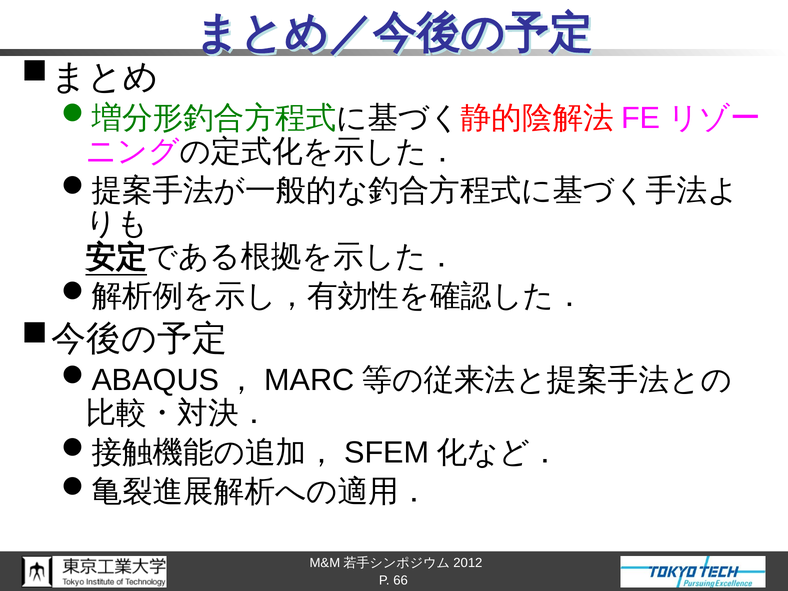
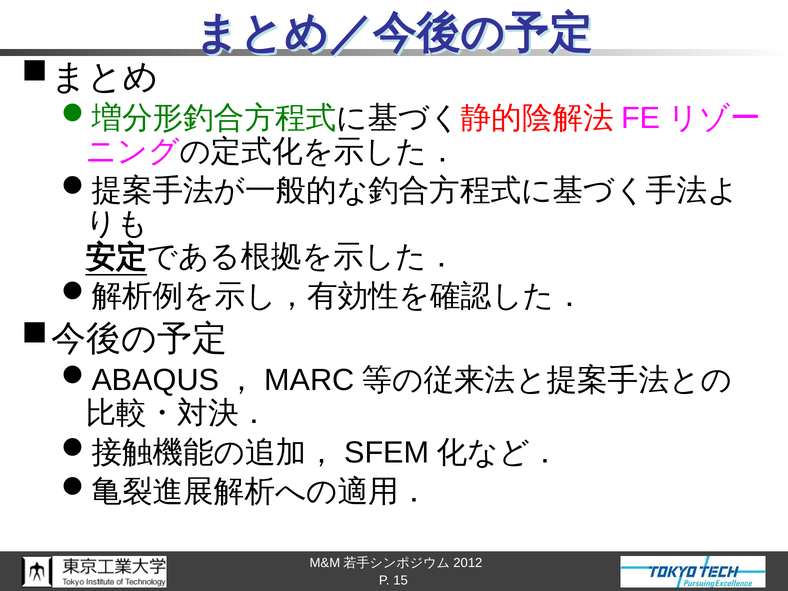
66: 66 -> 15
